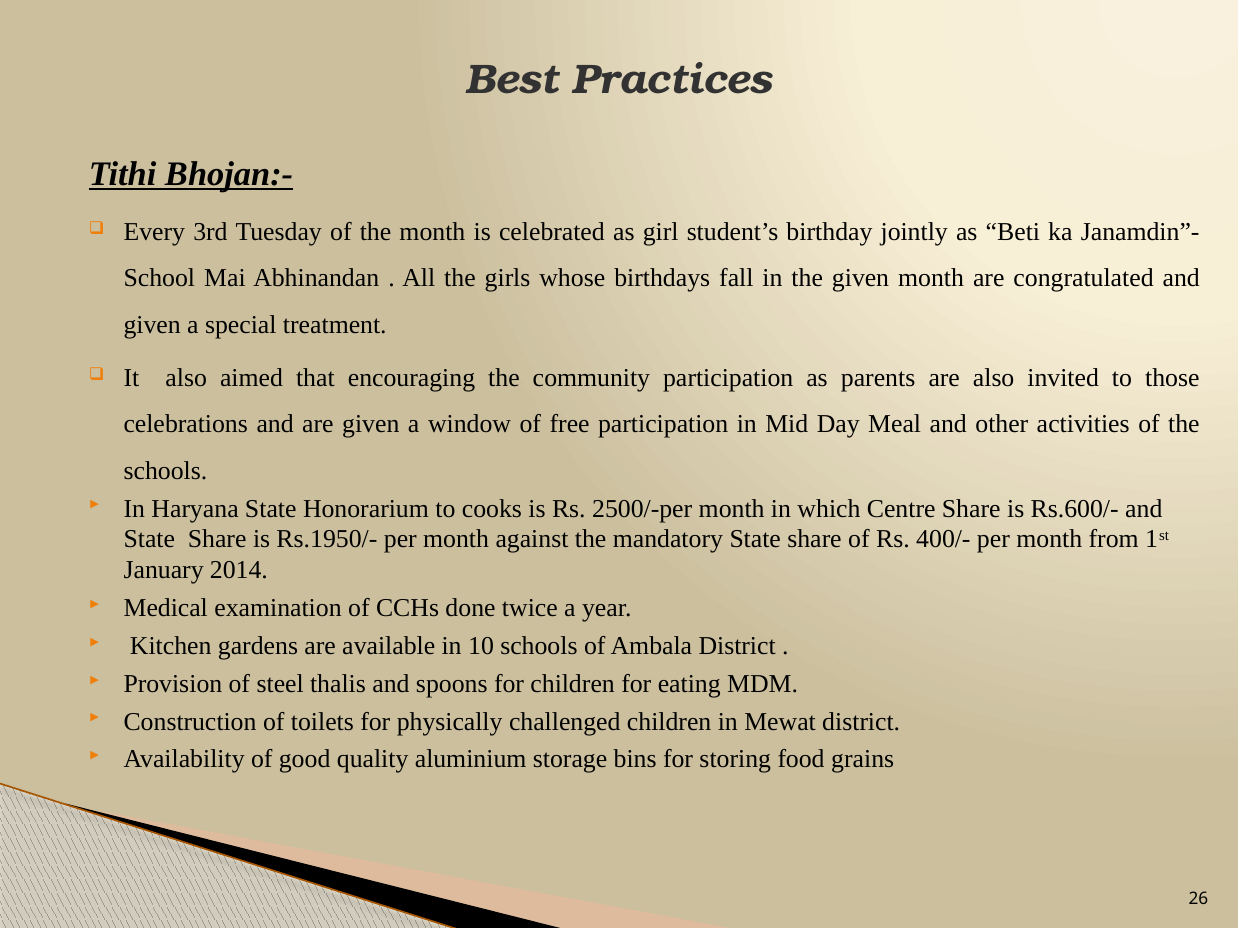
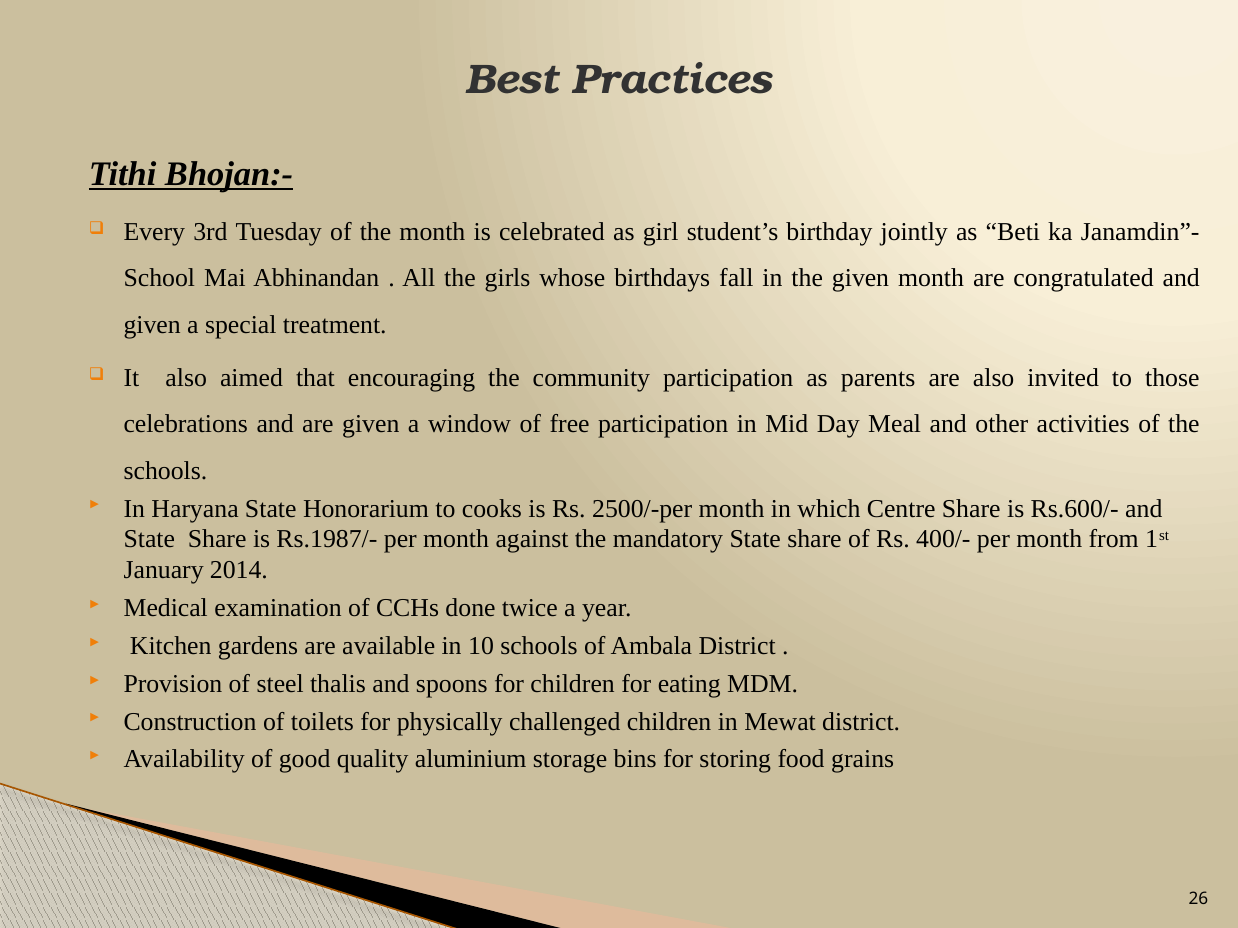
Rs.1950/-: Rs.1950/- -> Rs.1987/-
